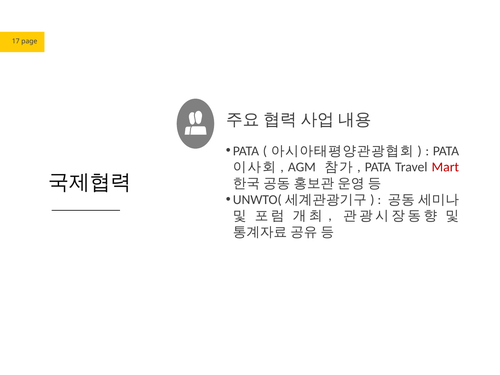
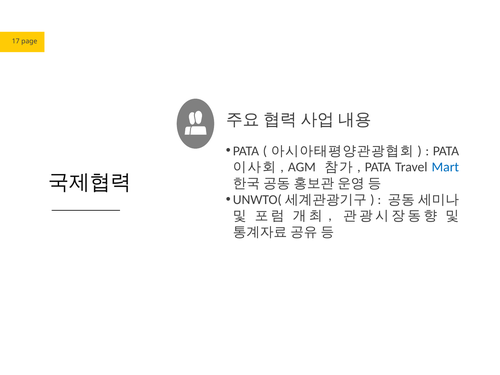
Mart colour: red -> blue
